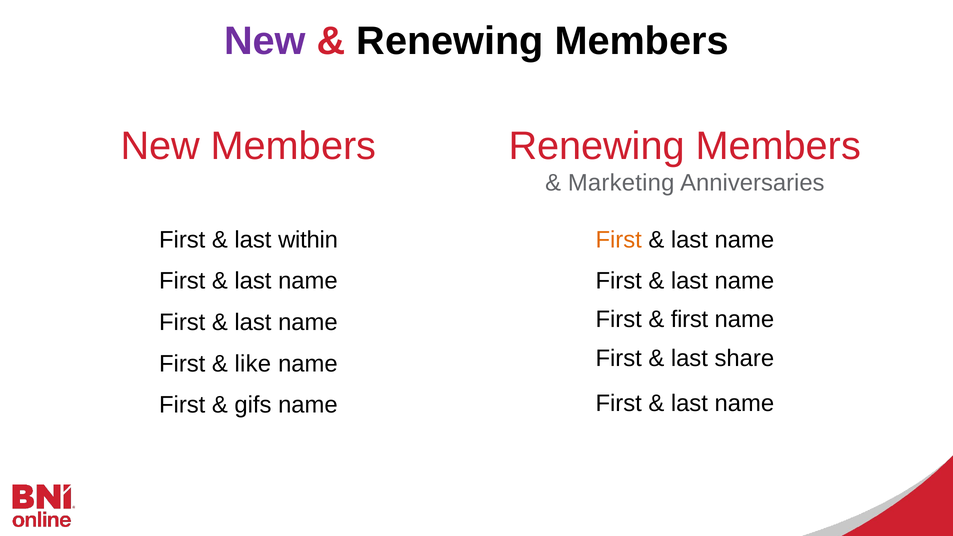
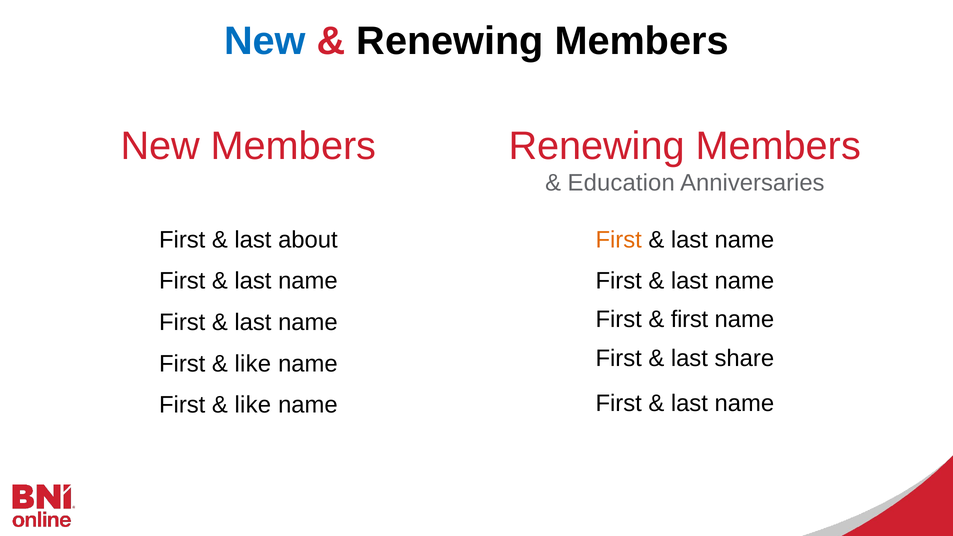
New at (265, 41) colour: purple -> blue
Marketing: Marketing -> Education
within: within -> about
gifs at (253, 405): gifs -> like
